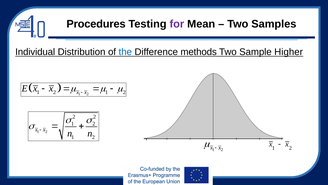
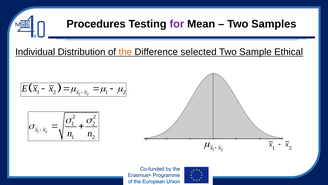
the colour: blue -> orange
methods: methods -> selected
Higher: Higher -> Ethical
